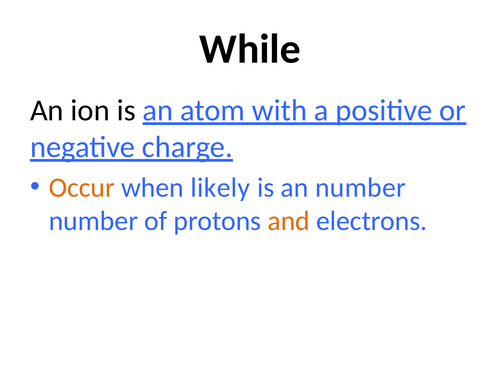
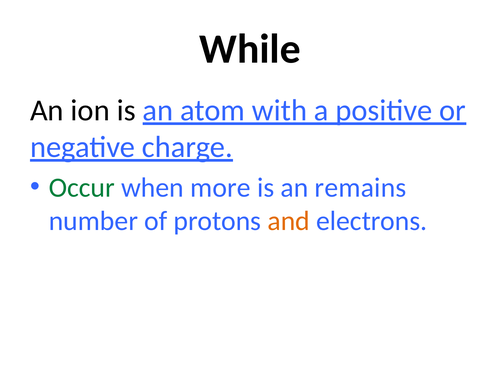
Occur colour: orange -> green
likely: likely -> more
an number: number -> remains
